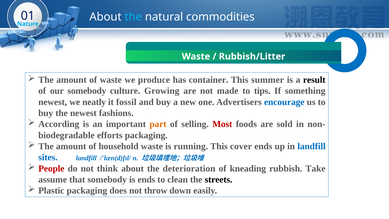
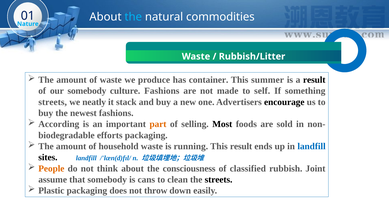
culture Growing: Growing -> Fashions
tips: tips -> self
newest at (53, 102): newest -> streets
fossil: fossil -> stack
encourage colour: blue -> black
Most colour: red -> black
This cover: cover -> result
sites colour: blue -> black
People colour: red -> orange
deterioration: deterioration -> consciousness
kneading: kneading -> classified
Take: Take -> Joint
is ends: ends -> cans
